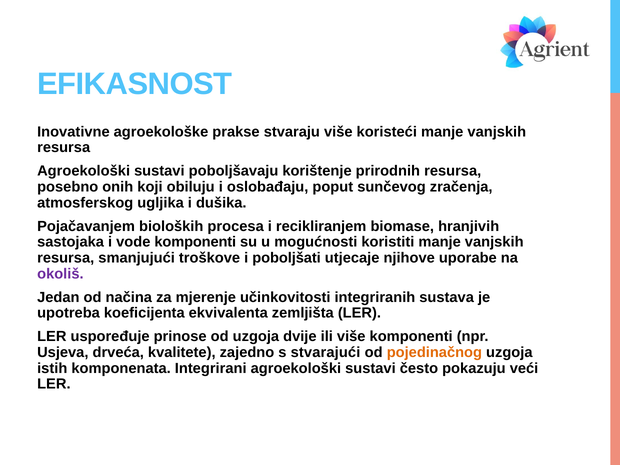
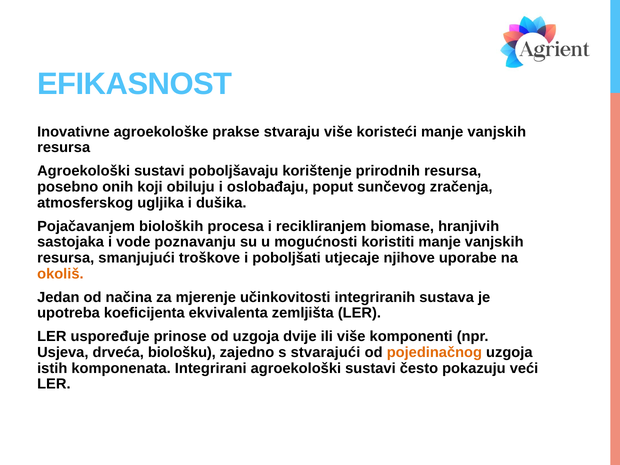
vode komponenti: komponenti -> poznavanju
okoliš colour: purple -> orange
kvalitete: kvalitete -> biološku
